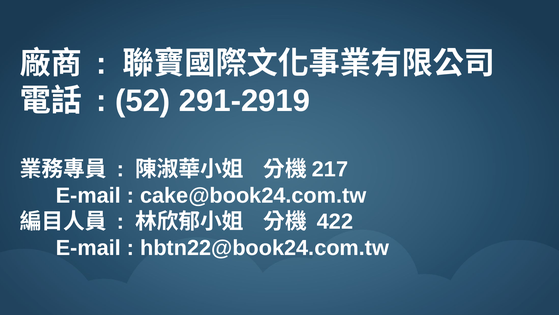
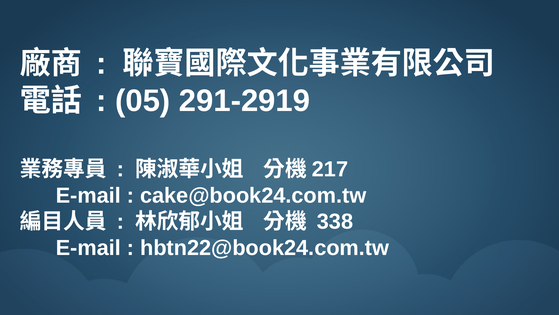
52: 52 -> 05
422: 422 -> 338
